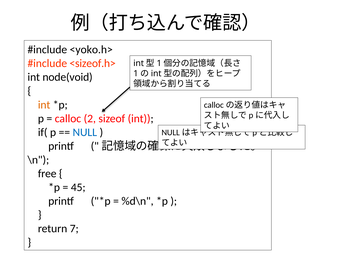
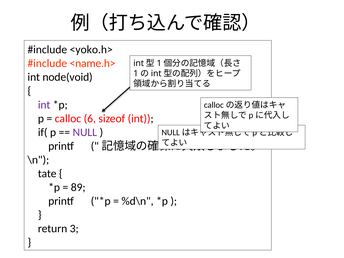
<sizeof.h>: <sizeof.h> -> <name.h>
int at (44, 105) colour: orange -> purple
2: 2 -> 6
NULL colour: blue -> purple
free: free -> tate
45: 45 -> 89
7: 7 -> 3
